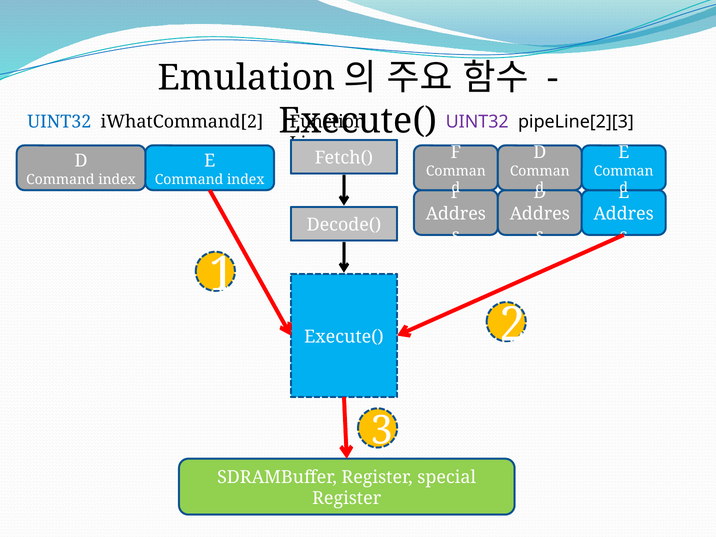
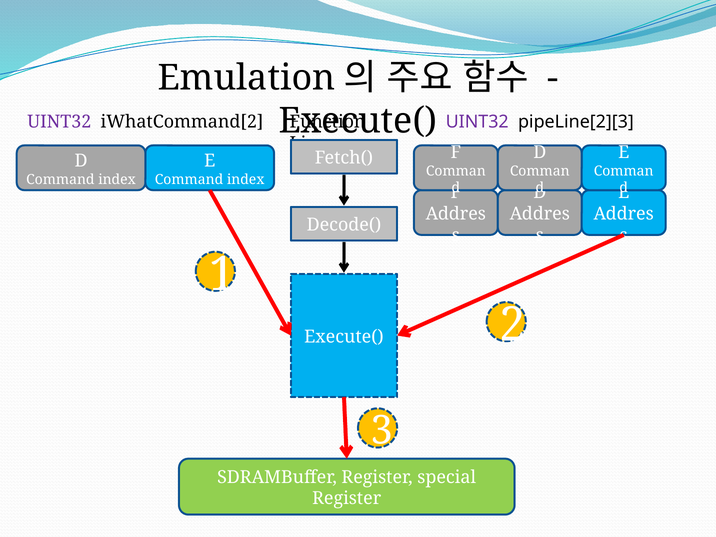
UINT32 at (59, 122) colour: blue -> purple
